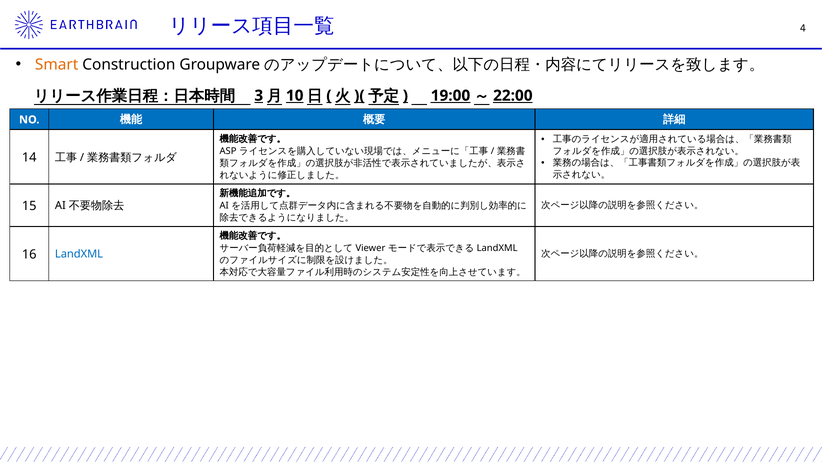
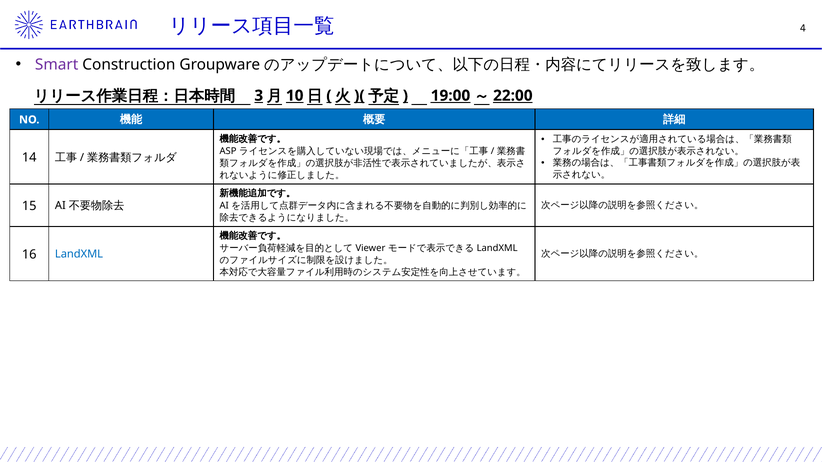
Smart colour: orange -> purple
